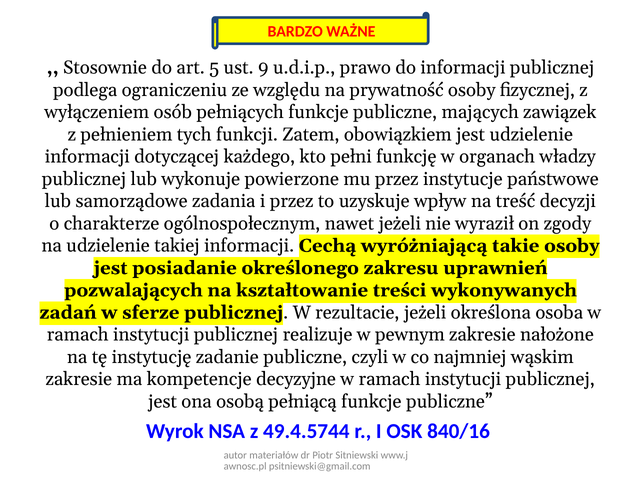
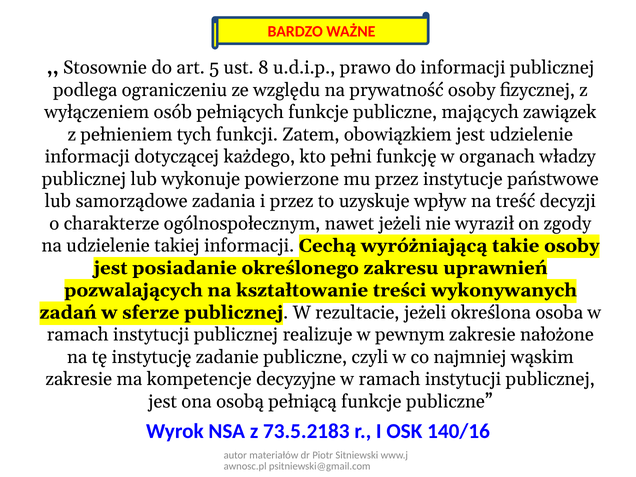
9: 9 -> 8
49.4.5744: 49.4.5744 -> 73.5.2183
840/16: 840/16 -> 140/16
